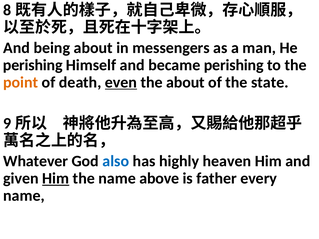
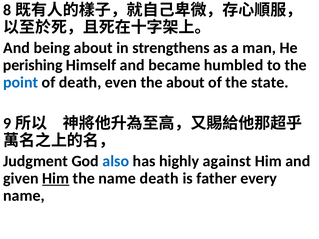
messengers: messengers -> strengthens
became perishing: perishing -> humbled
point colour: orange -> blue
even underline: present -> none
Whatever: Whatever -> Judgment
heaven: heaven -> against
name above: above -> death
